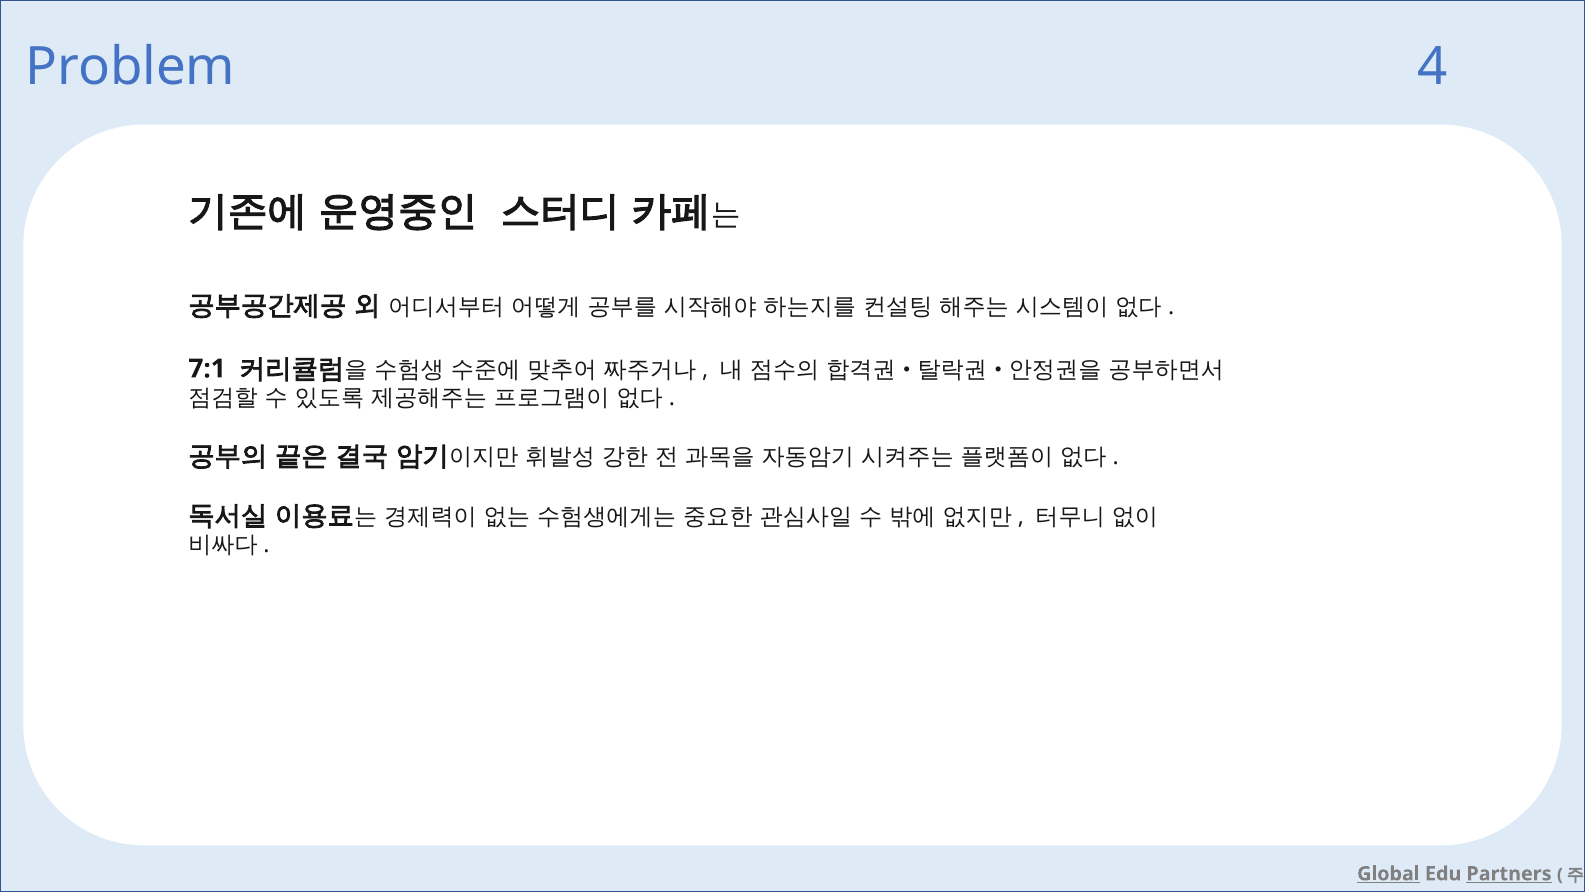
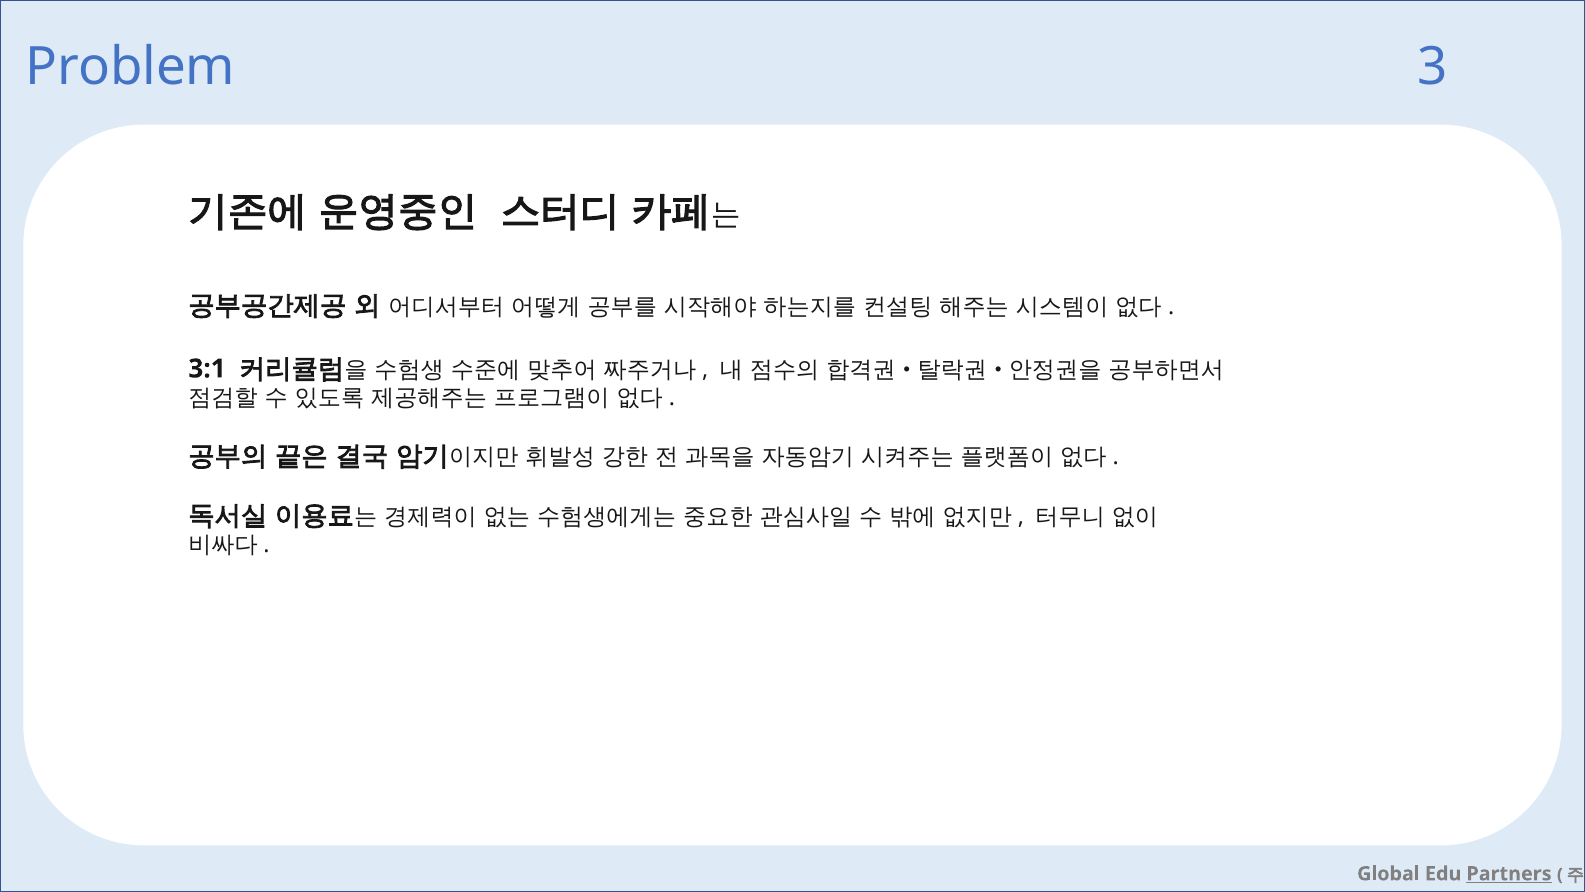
4: 4 -> 3
7:1: 7:1 -> 3:1
Global underline: present -> none
